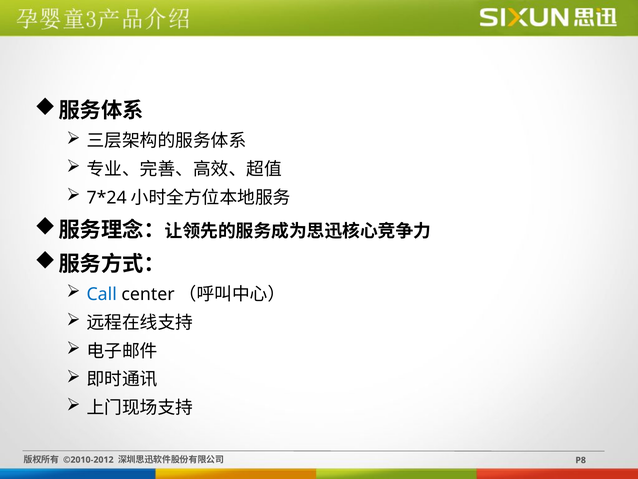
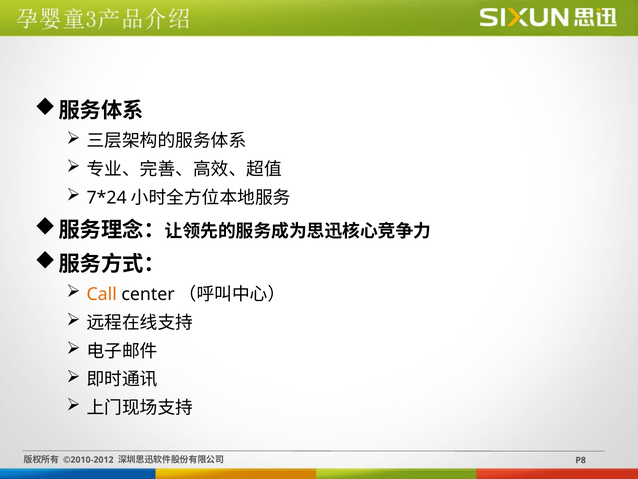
Call colour: blue -> orange
